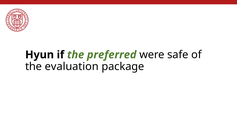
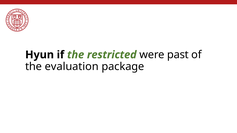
preferred: preferred -> restricted
safe: safe -> past
